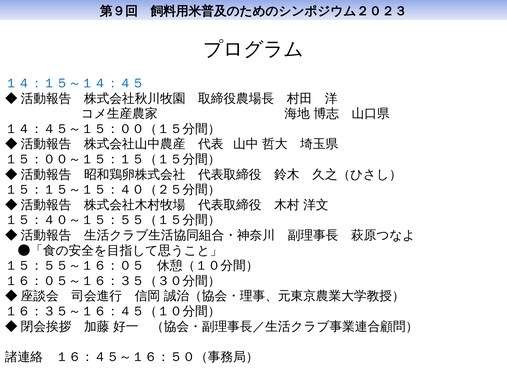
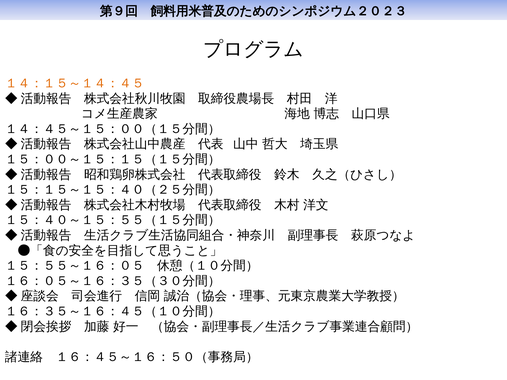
１４：１５～１４：４５ colour: blue -> orange
